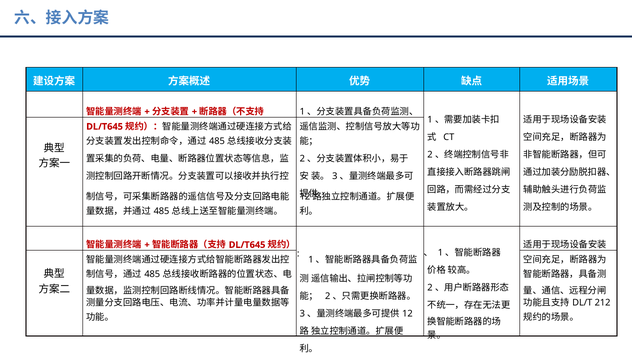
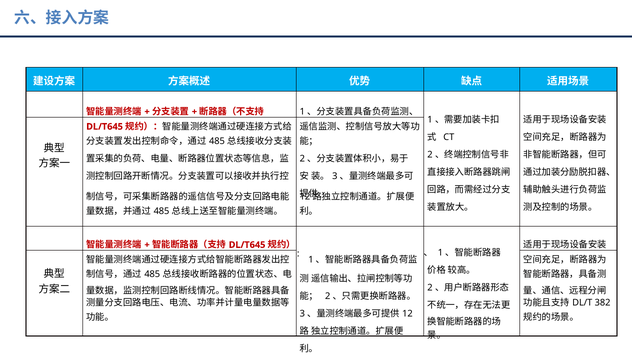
212: 212 -> 382
